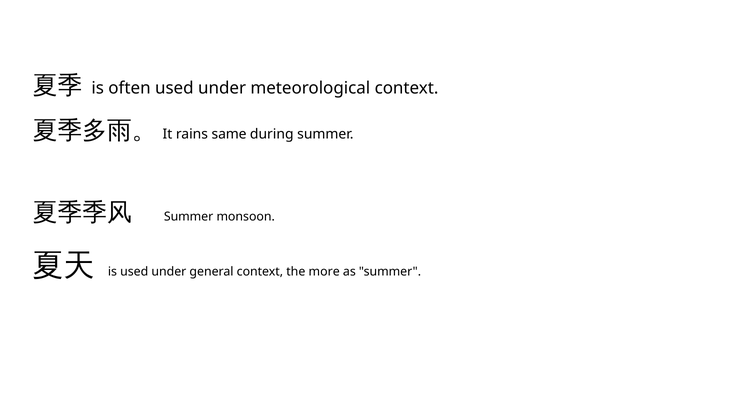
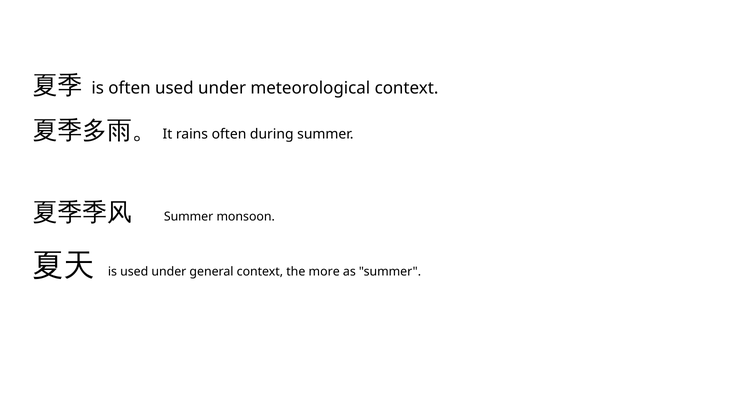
rains same: same -> often
